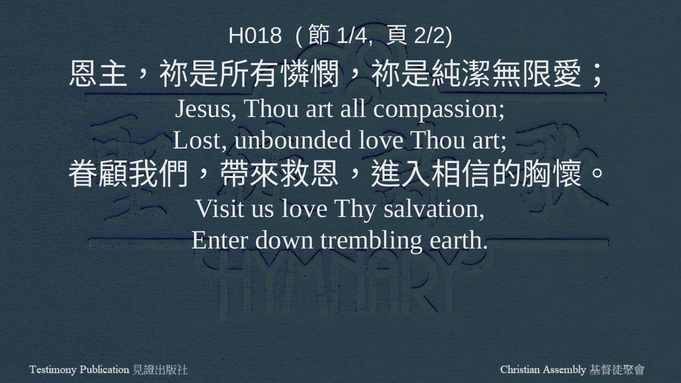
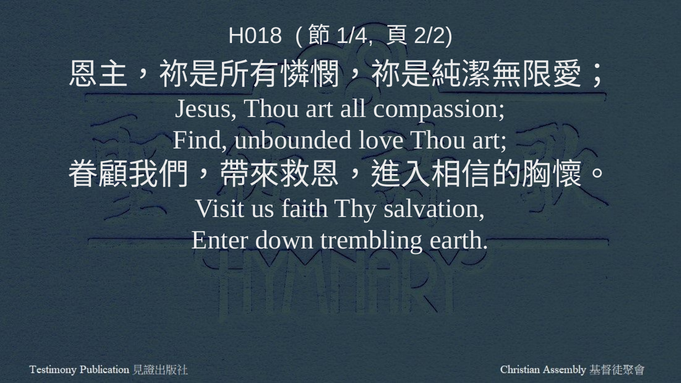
Lost: Lost -> Find
us love: love -> faith
